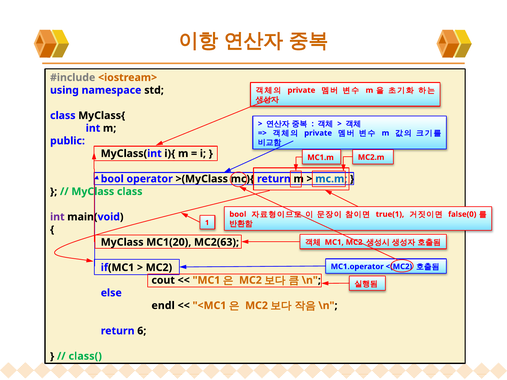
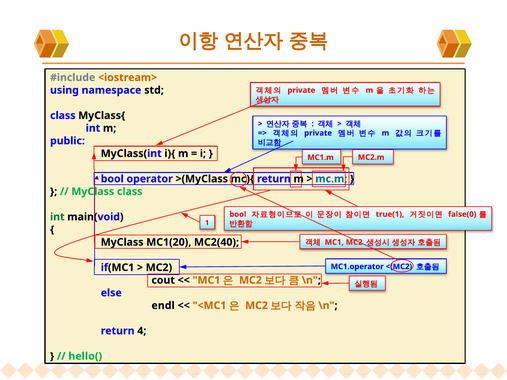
int at (57, 217) colour: purple -> green
MC2(63: MC2(63 -> MC2(40
6: 6 -> 4
class(: class( -> hello(
